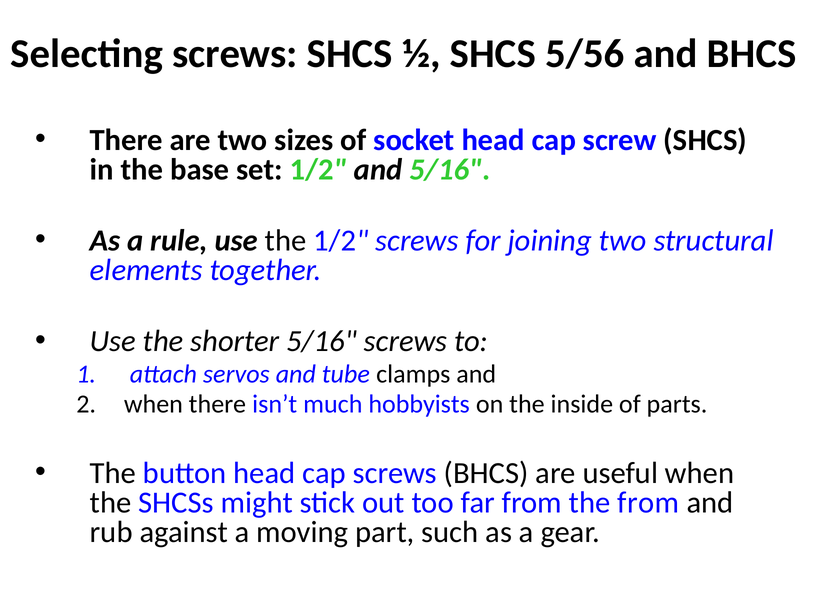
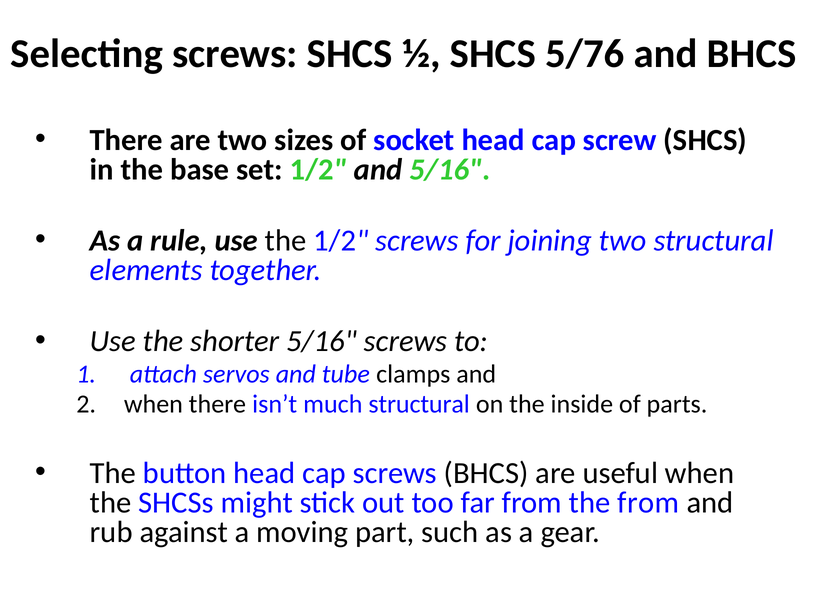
5/56: 5/56 -> 5/76
much hobbyists: hobbyists -> structural
